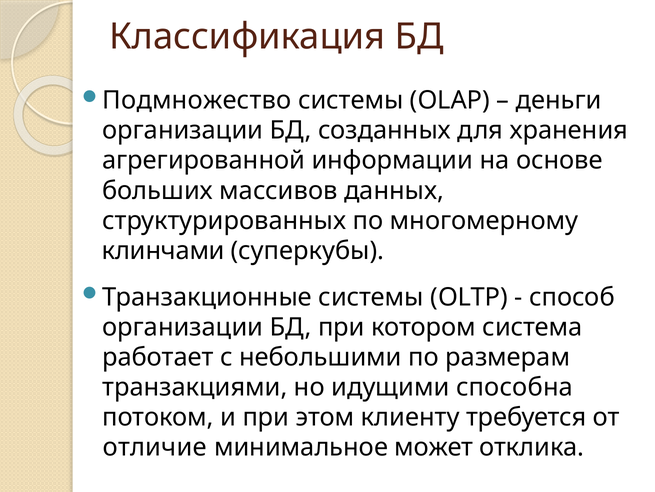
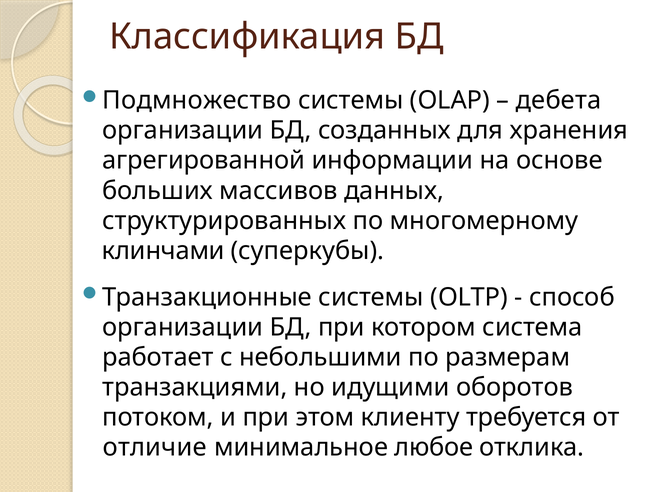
деньги: деньги -> дебета
способна: способна -> оборотов
может: может -> любое
